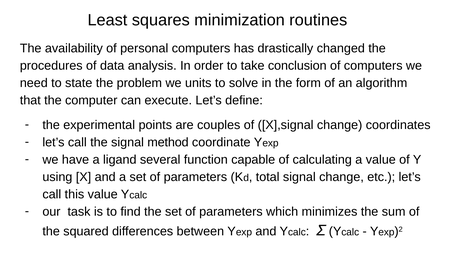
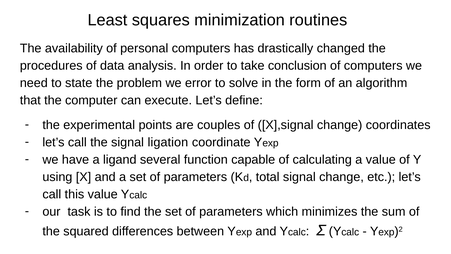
units: units -> error
method: method -> ligation
